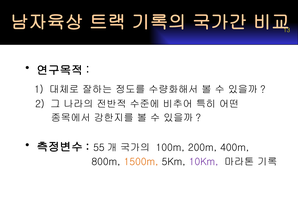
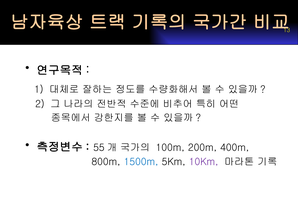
1500m colour: orange -> blue
